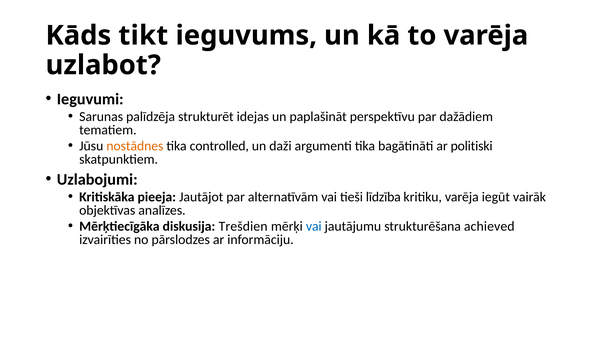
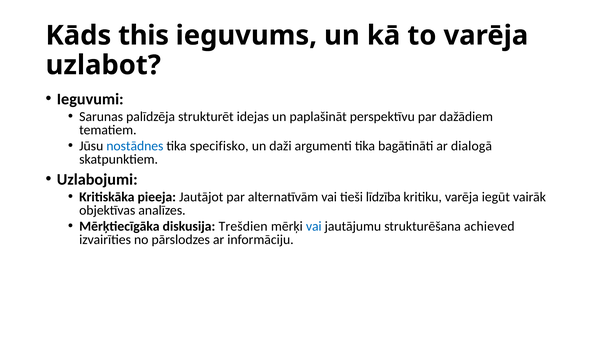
tikt: tikt -> this
nostādnes colour: orange -> blue
controlled: controlled -> specifisko
politiski: politiski -> dialogā
